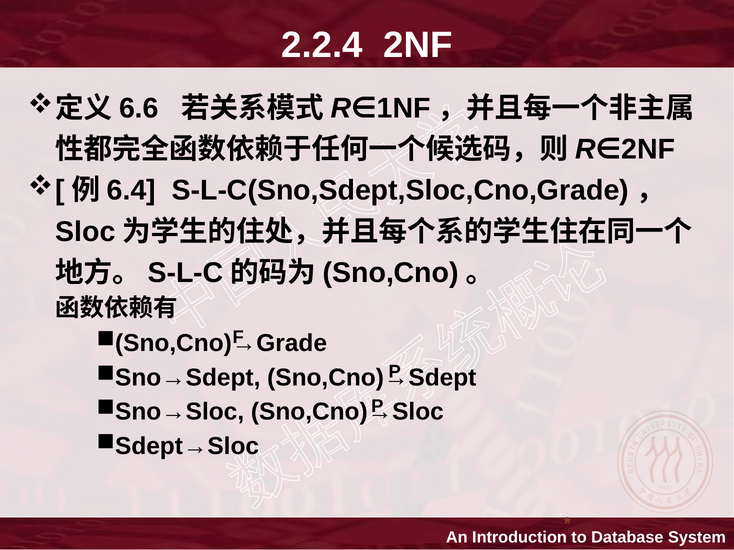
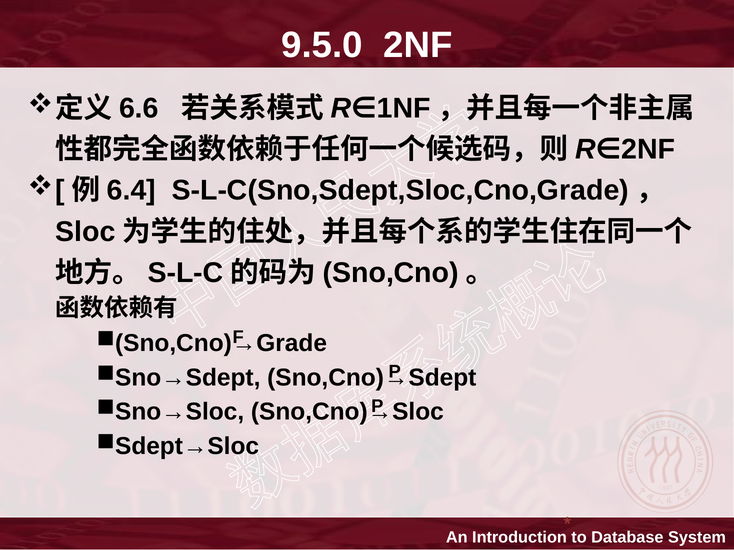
2.2.4: 2.2.4 -> 9.5.0
